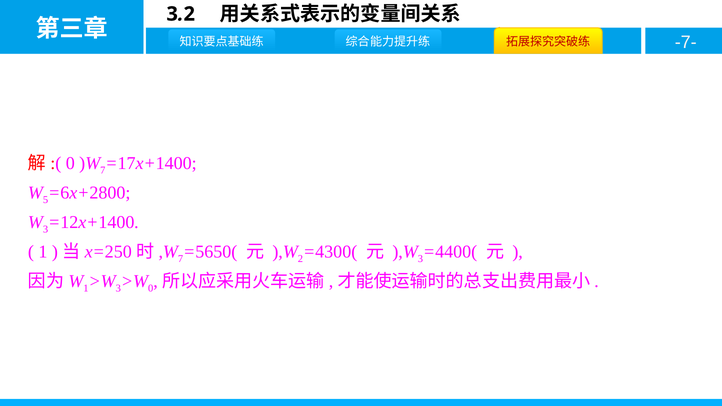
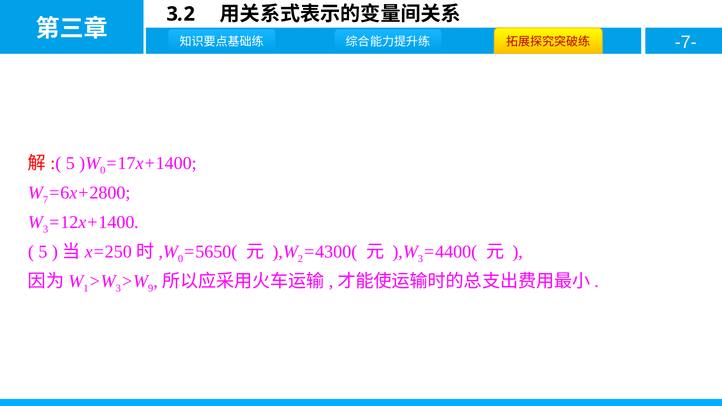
0 at (70, 163): 0 -> 5
7 at (103, 170): 7 -> 0
5: 5 -> 7
1 at (43, 252): 1 -> 5
7 at (181, 259): 7 -> 0
0 at (151, 288): 0 -> 9
